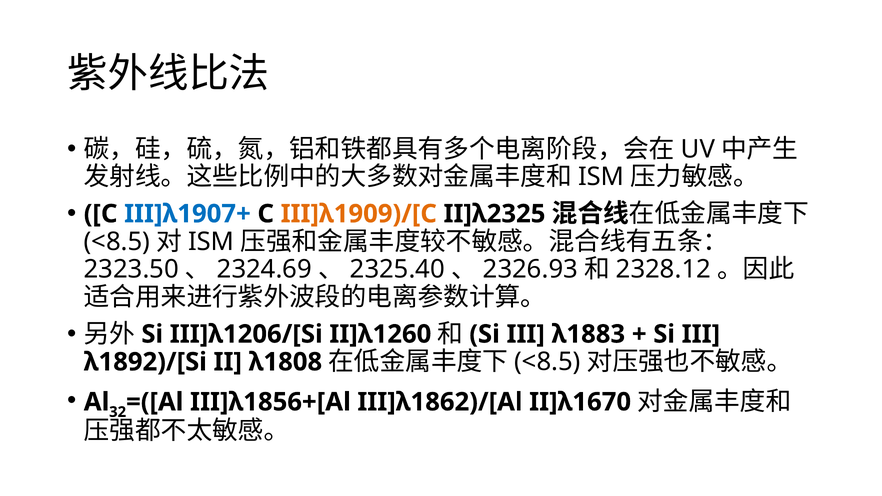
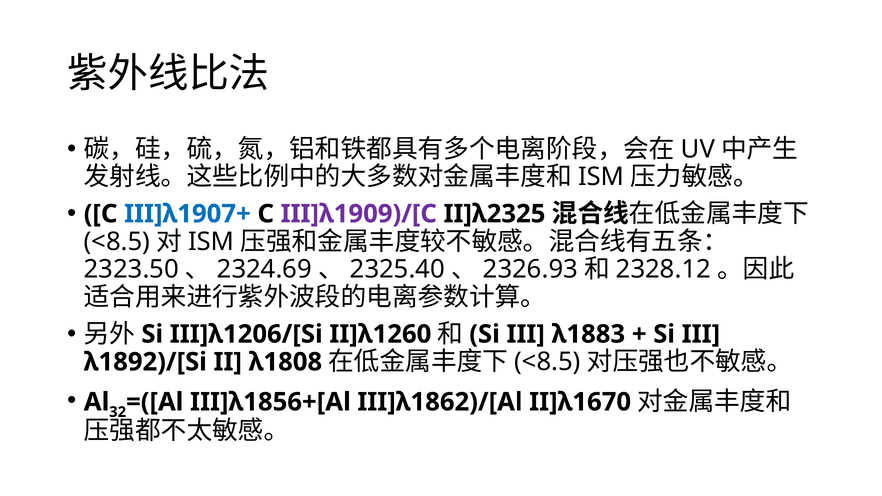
III]λ1909)/[C colour: orange -> purple
